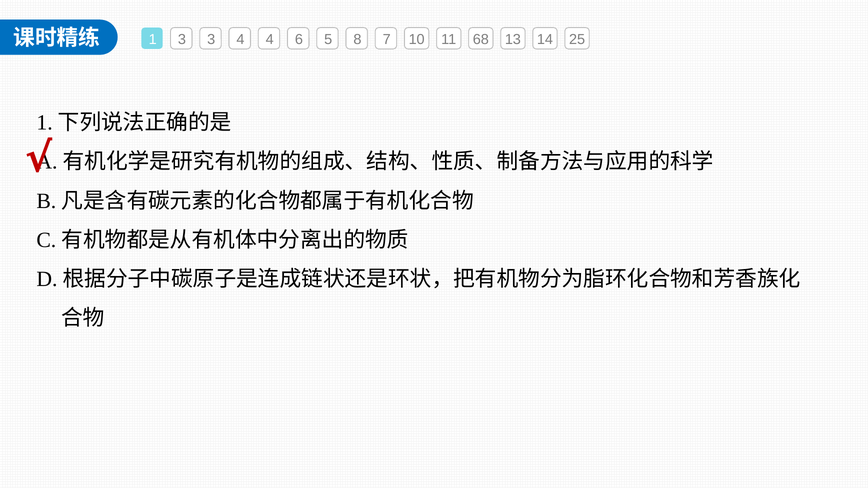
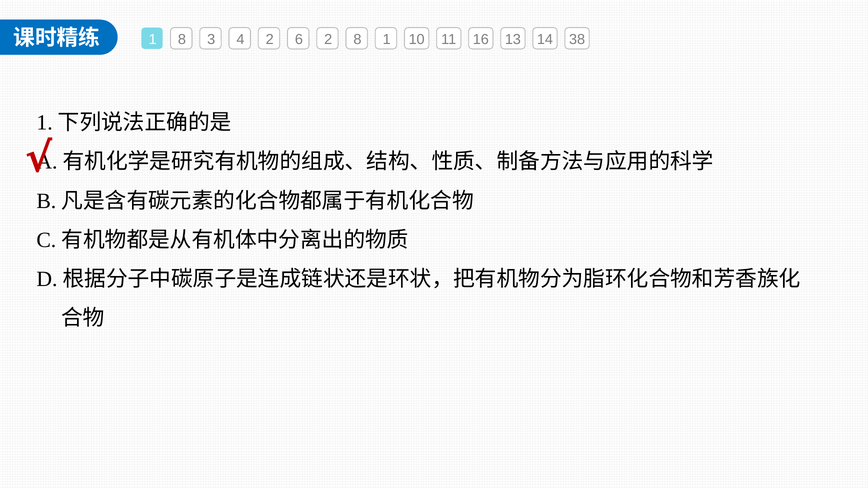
1 3: 3 -> 8
4 4: 4 -> 2
6 5: 5 -> 2
8 7: 7 -> 1
68: 68 -> 16
25: 25 -> 38
